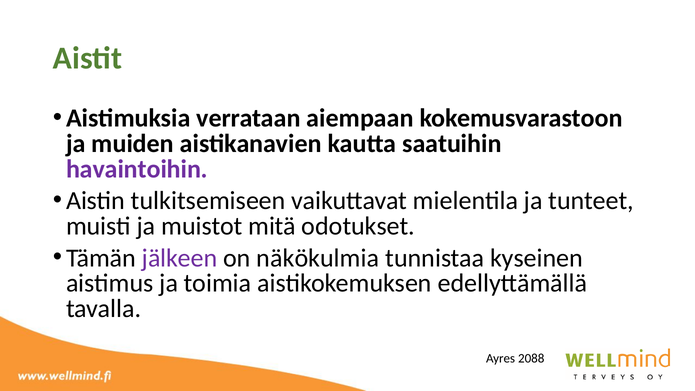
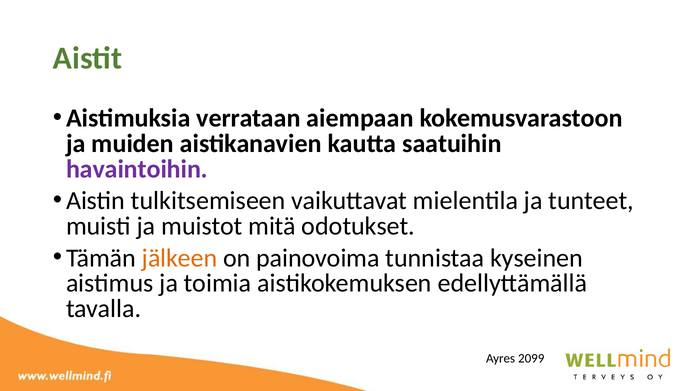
jälkeen colour: purple -> orange
näkökulmia: näkökulmia -> painovoima
2088: 2088 -> 2099
